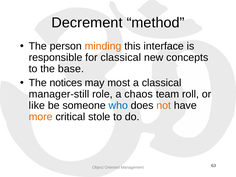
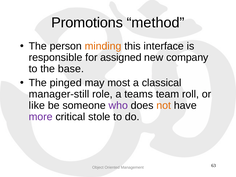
Decrement: Decrement -> Promotions
for classical: classical -> assigned
concepts: concepts -> company
notices: notices -> pinged
chaos: chaos -> teams
who colour: blue -> purple
more colour: orange -> purple
